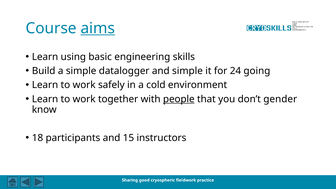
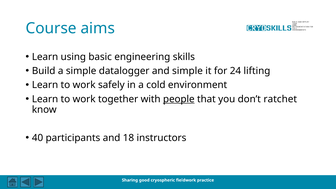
aims underline: present -> none
going: going -> lifting
gender: gender -> ratchet
18: 18 -> 40
15: 15 -> 18
